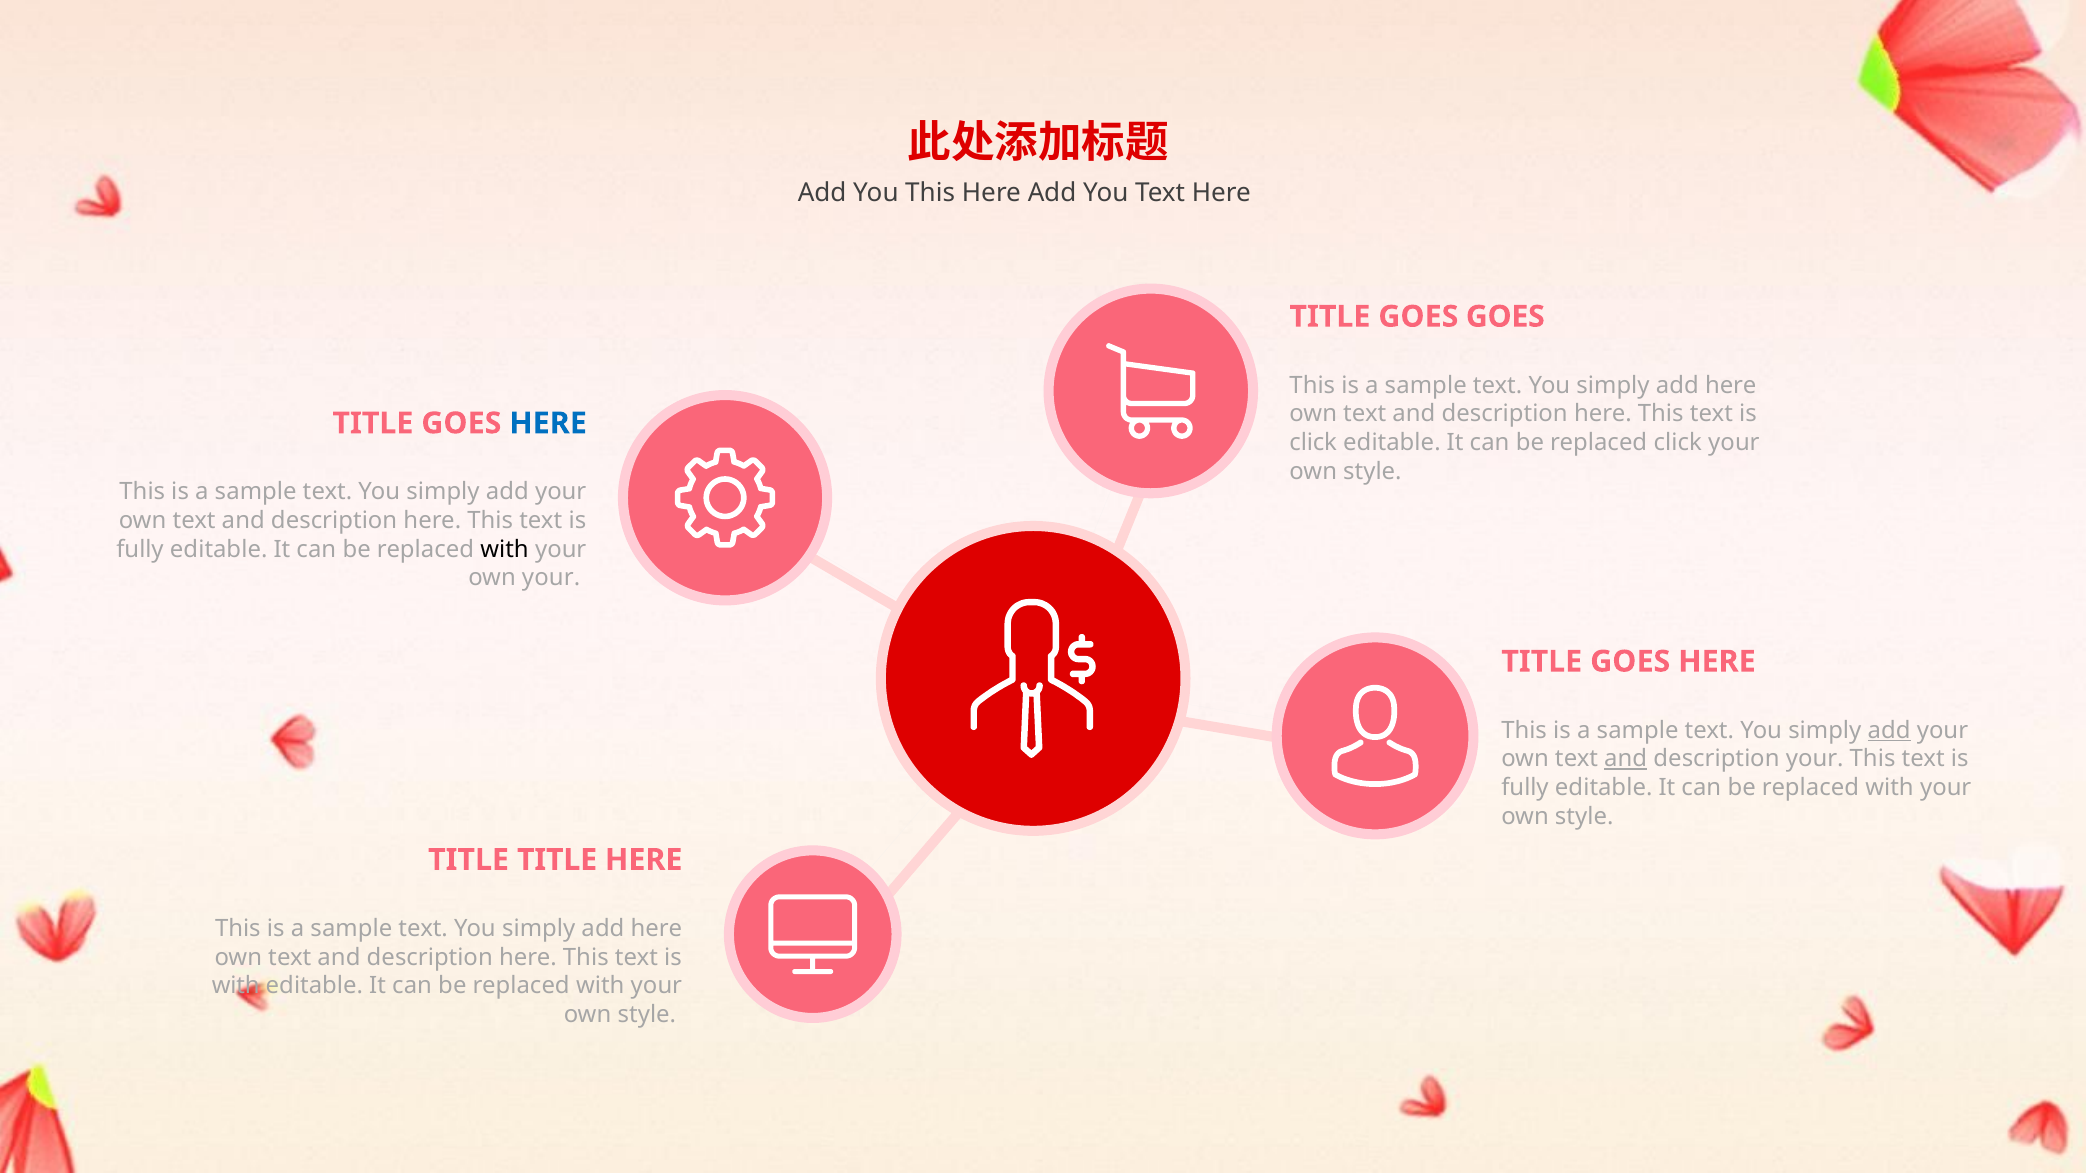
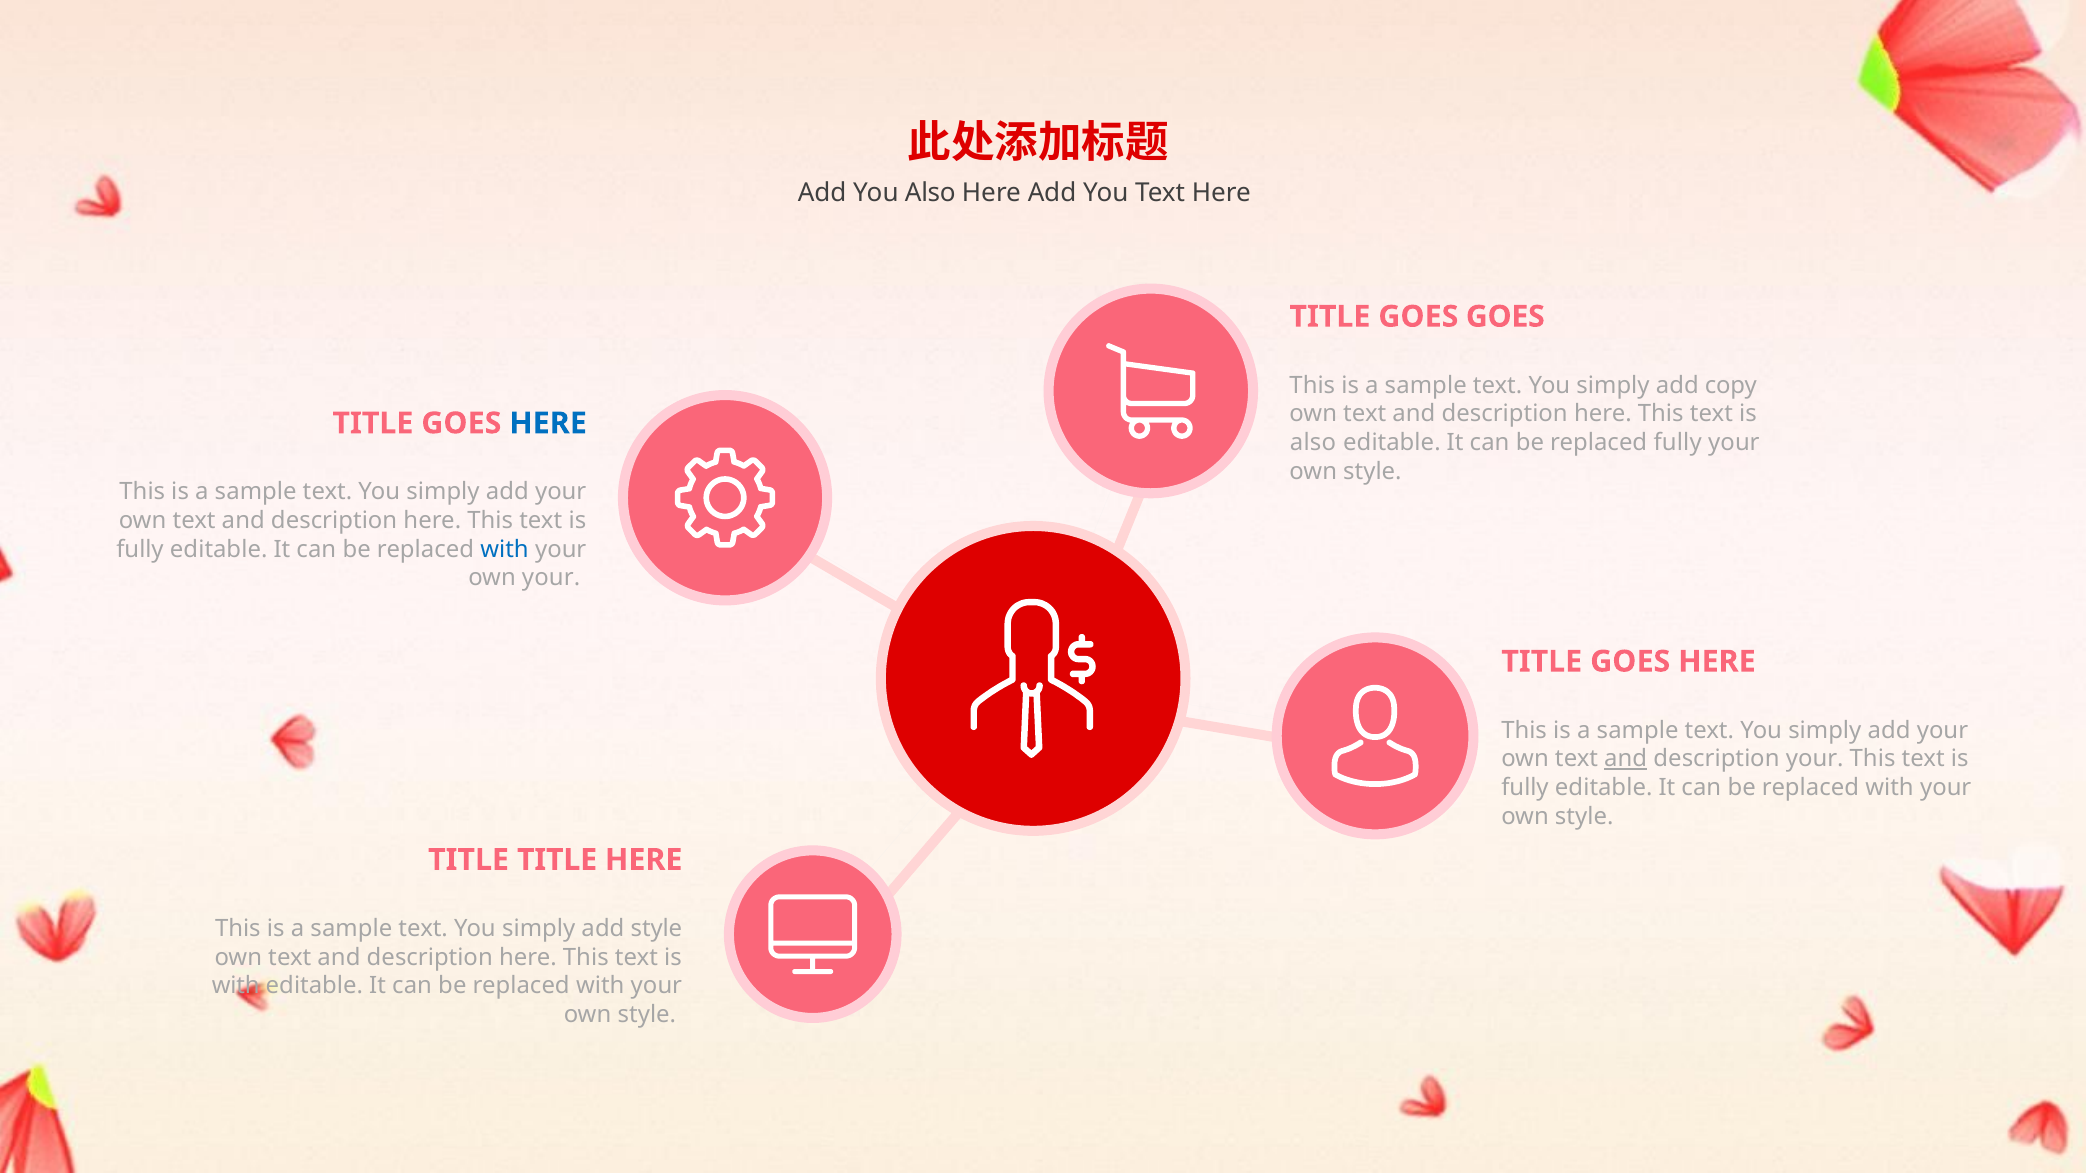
You This: This -> Also
here at (1731, 385): here -> copy
click at (1313, 443): click -> also
replaced click: click -> fully
with at (505, 549) colour: black -> blue
add at (1889, 730) underline: present -> none
here at (656, 929): here -> style
